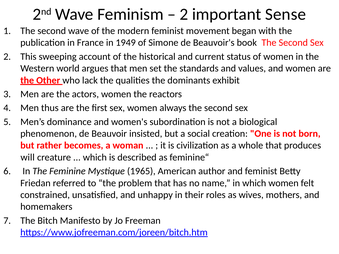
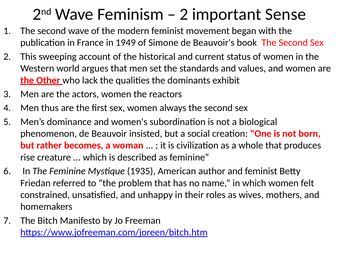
will: will -> rise
1965: 1965 -> 1935
